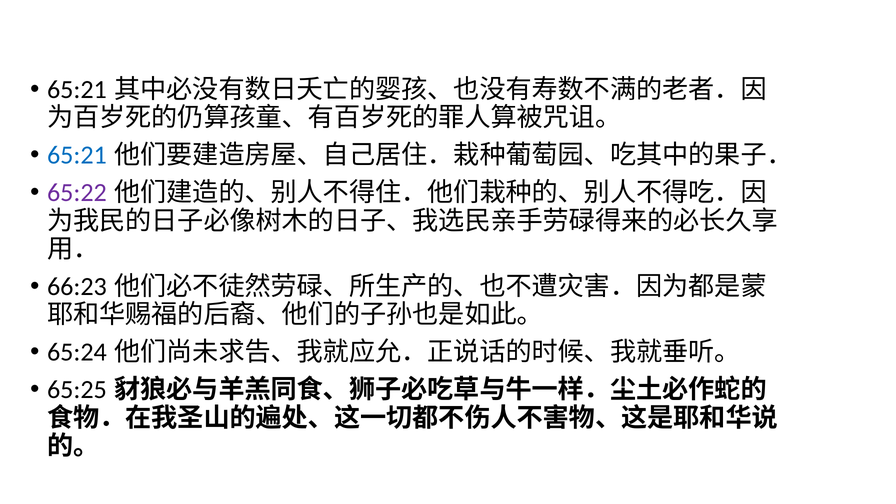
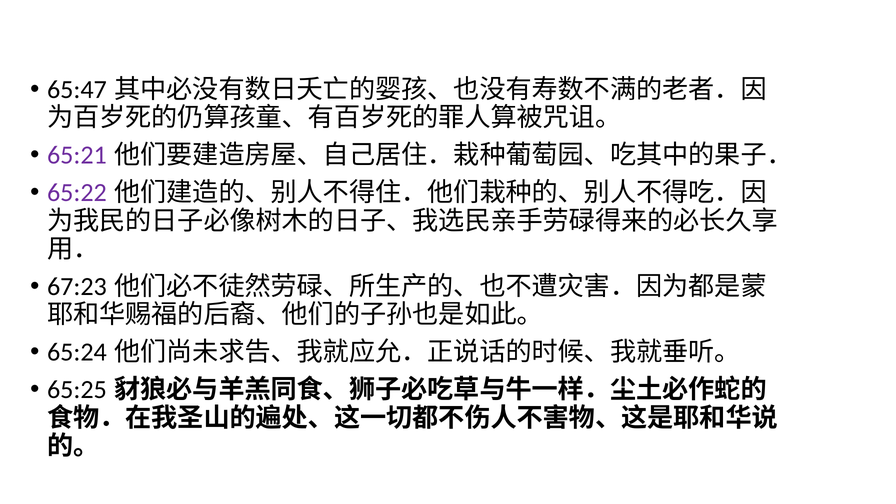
65:21 at (77, 90): 65:21 -> 65:47
65:21 at (77, 155) colour: blue -> purple
66:23: 66:23 -> 67:23
